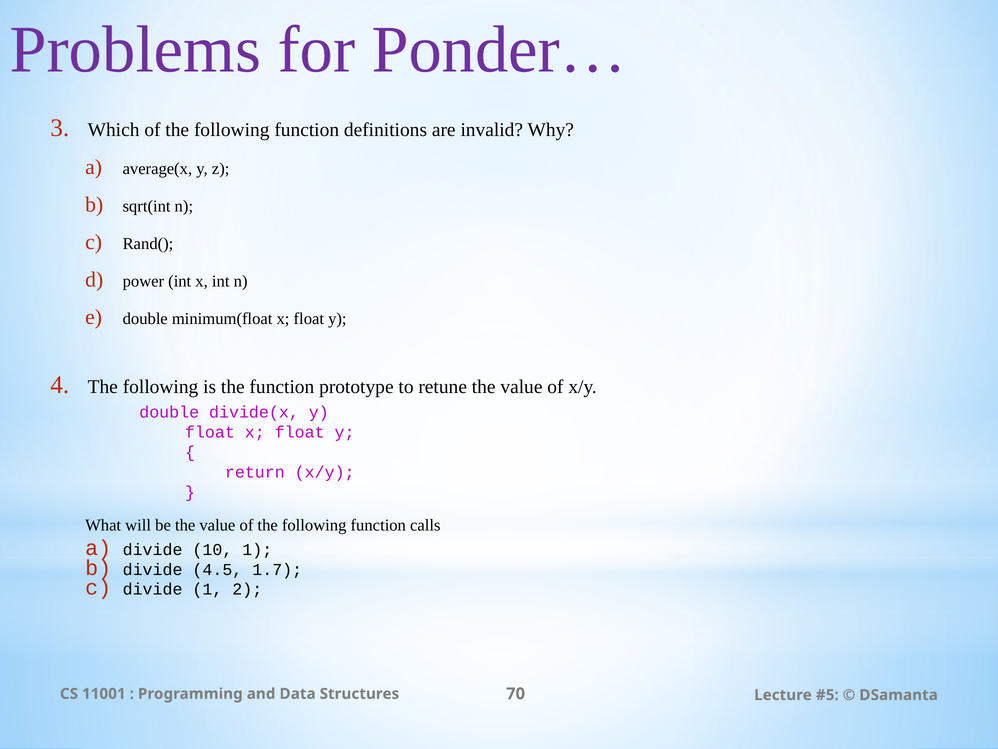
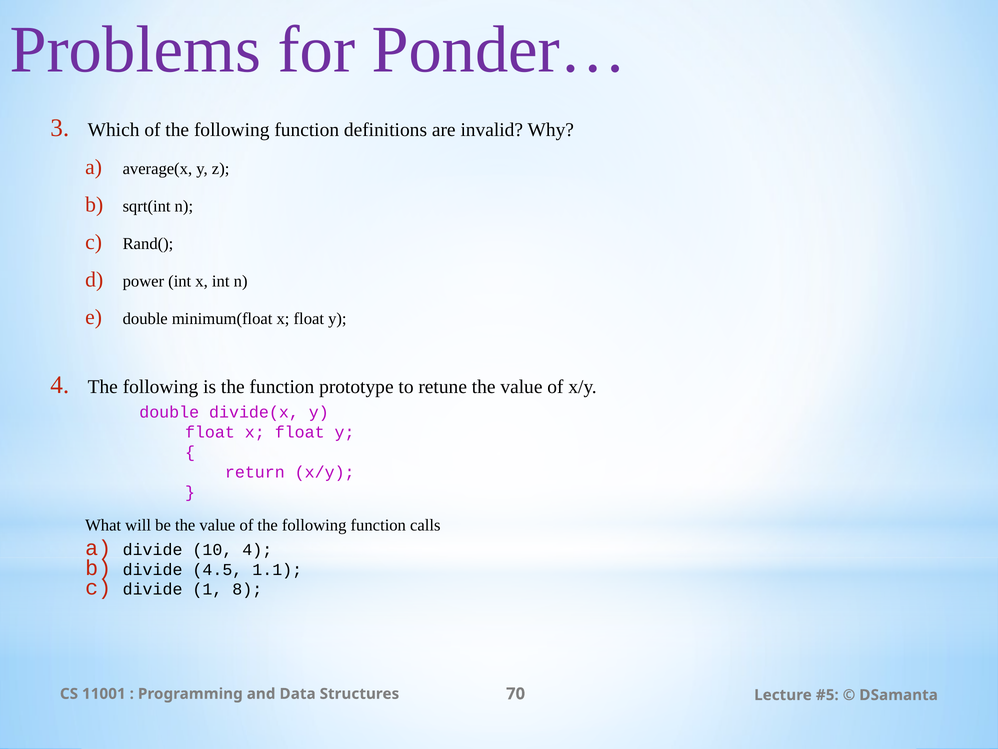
10 1: 1 -> 4
1.7: 1.7 -> 1.1
2: 2 -> 8
